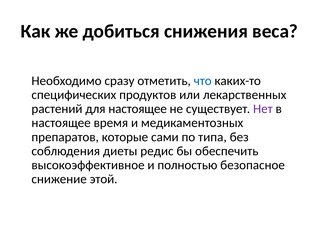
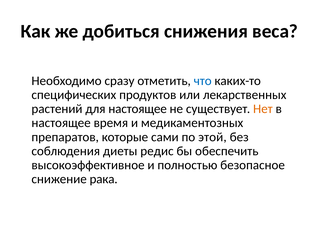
Нет colour: purple -> orange
типа: типа -> этой
этой: этой -> рака
